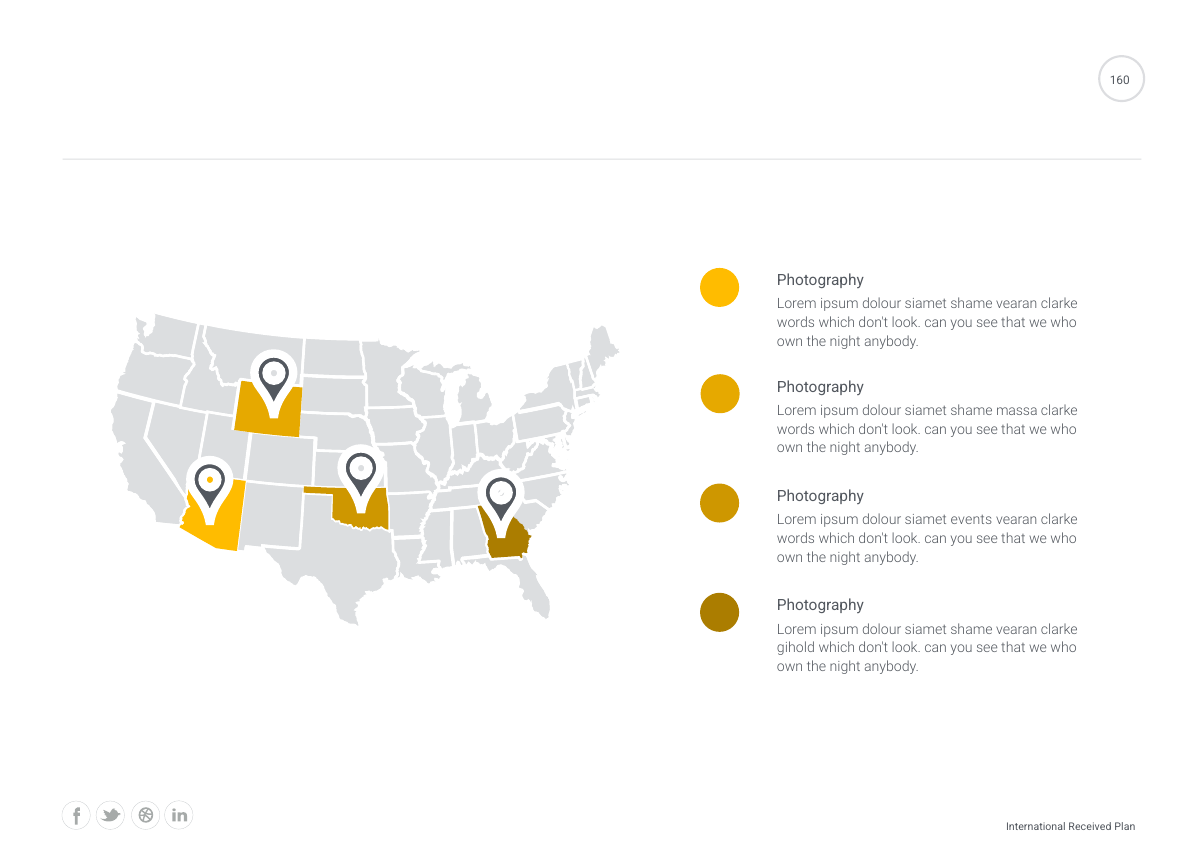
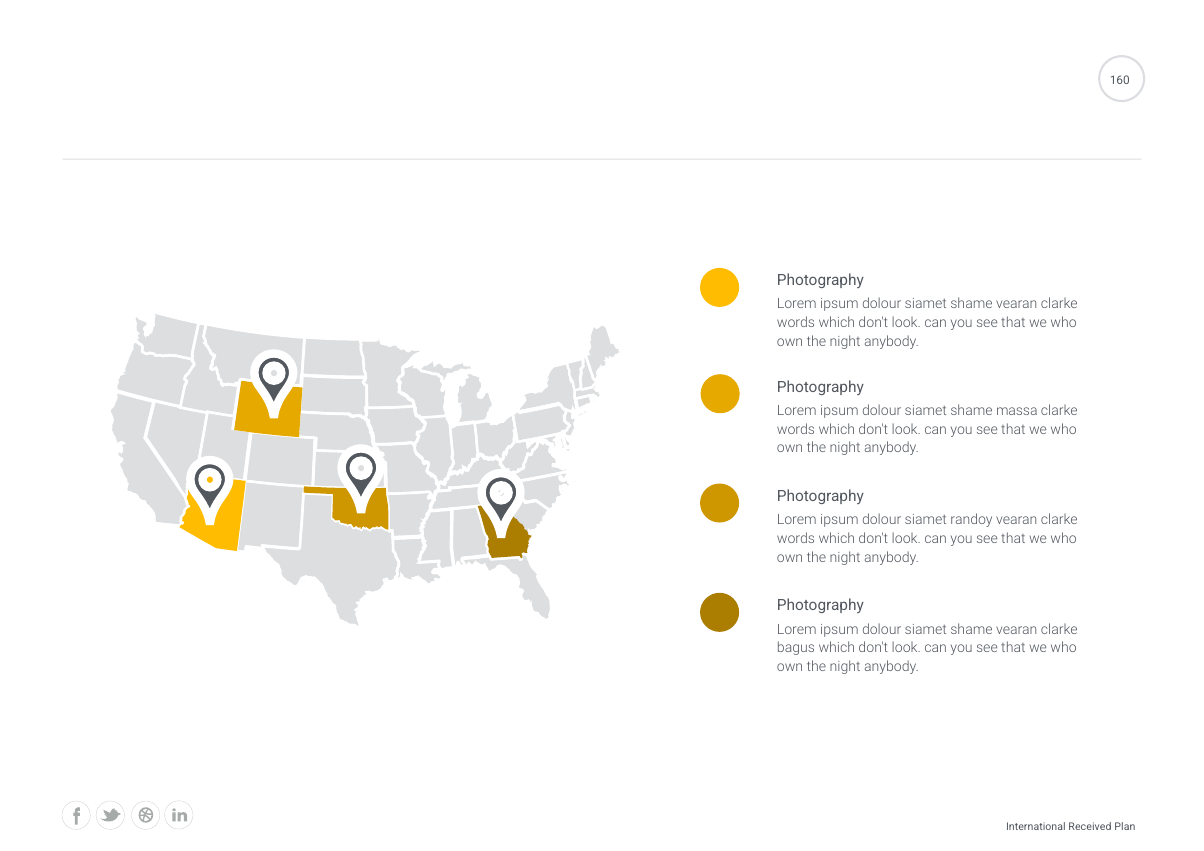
events: events -> randoy
gihold: gihold -> bagus
